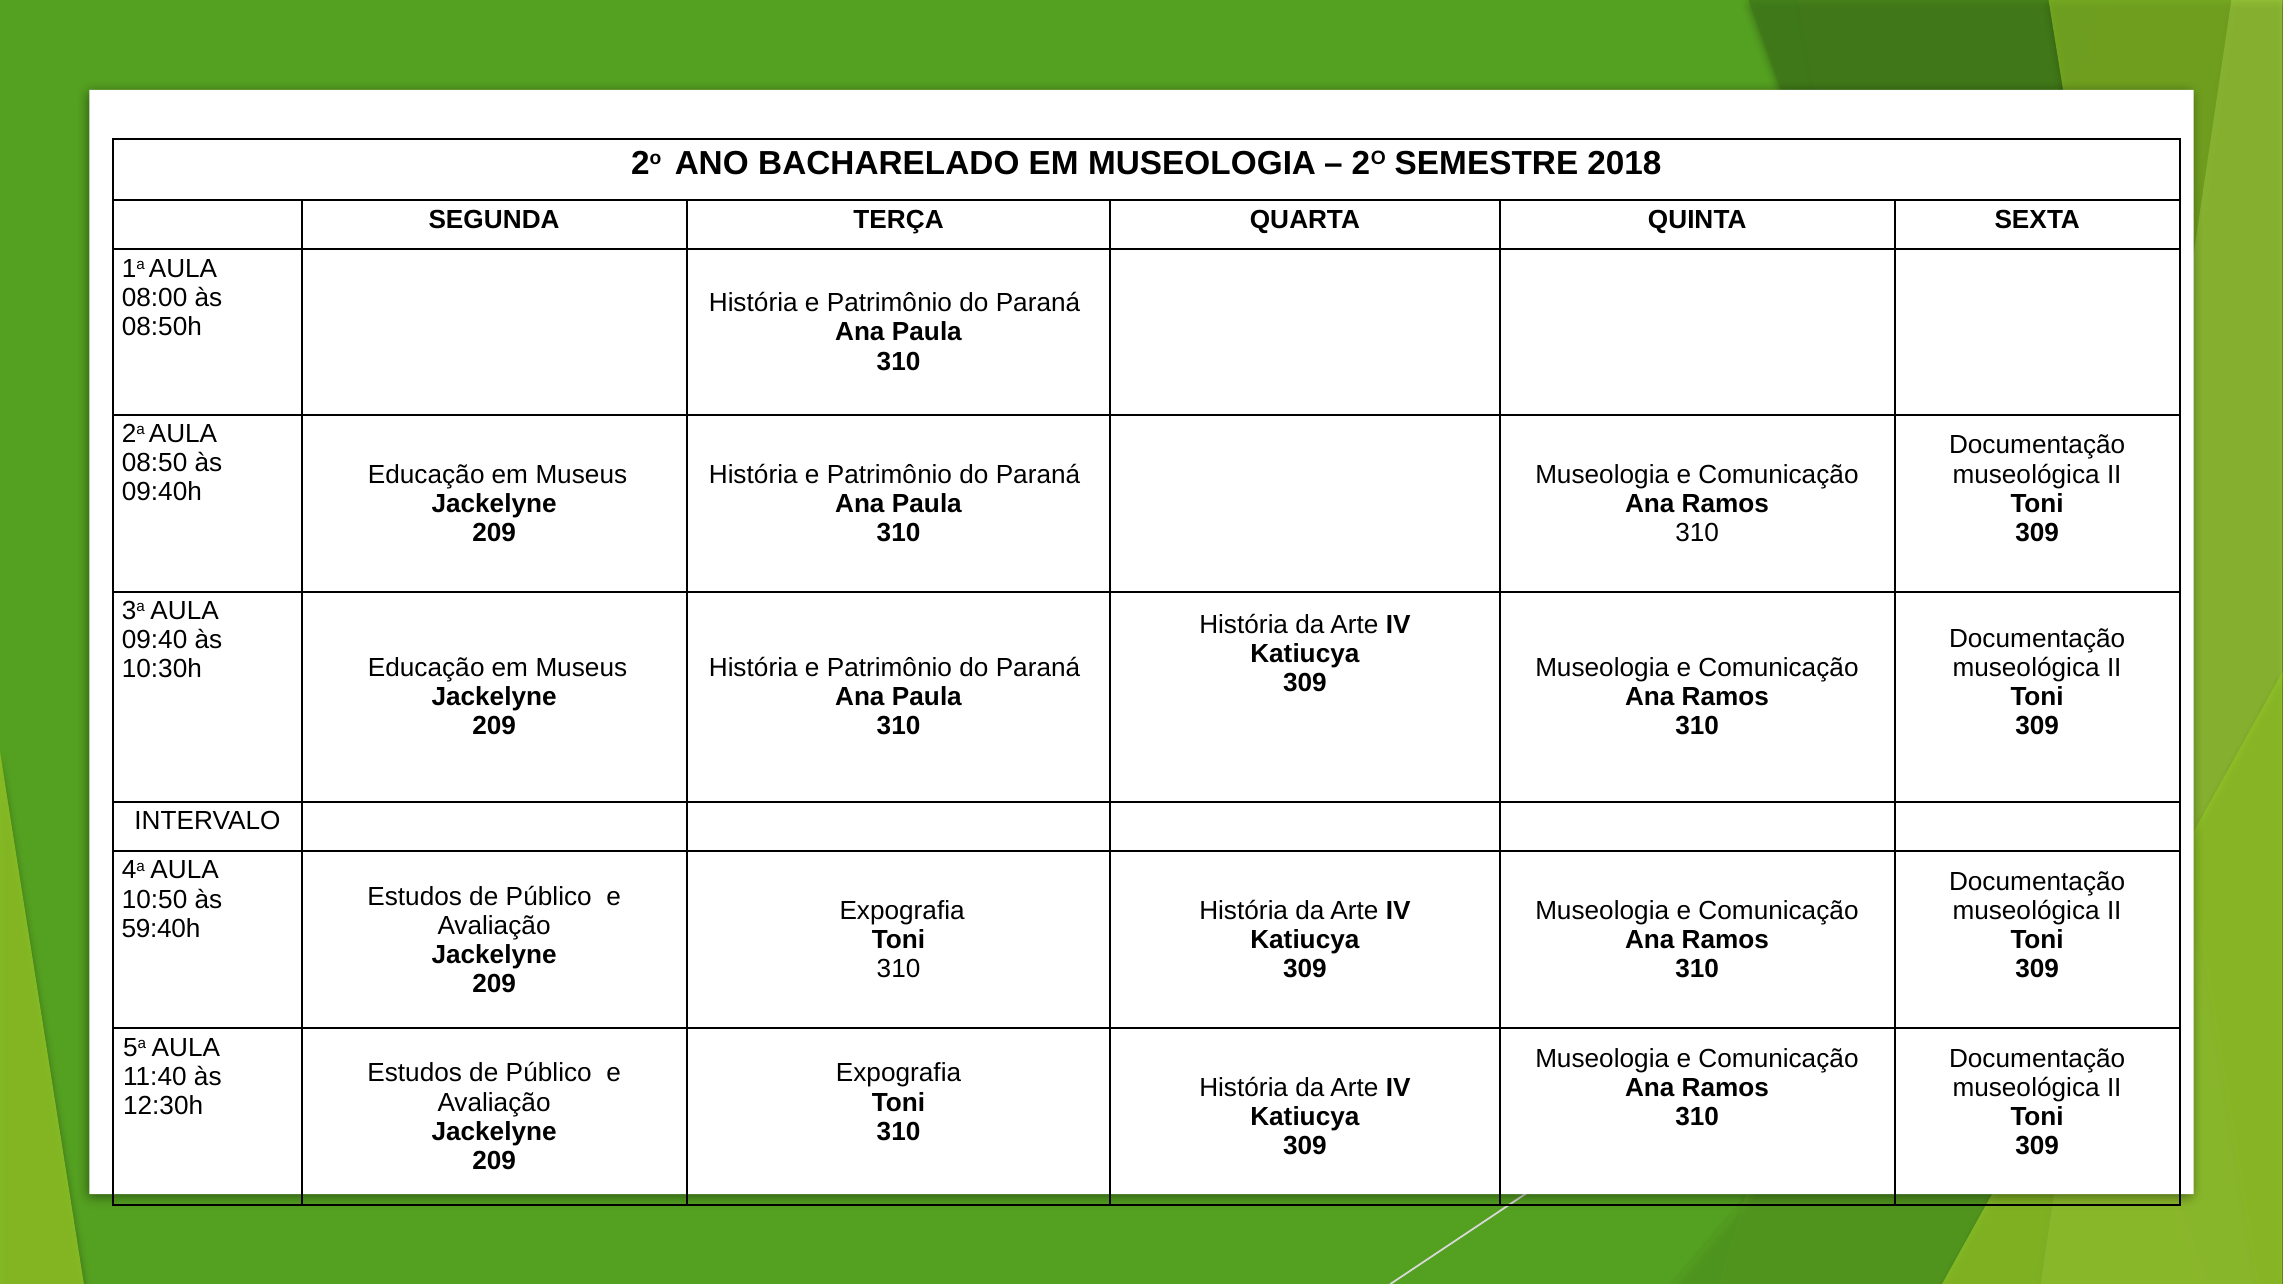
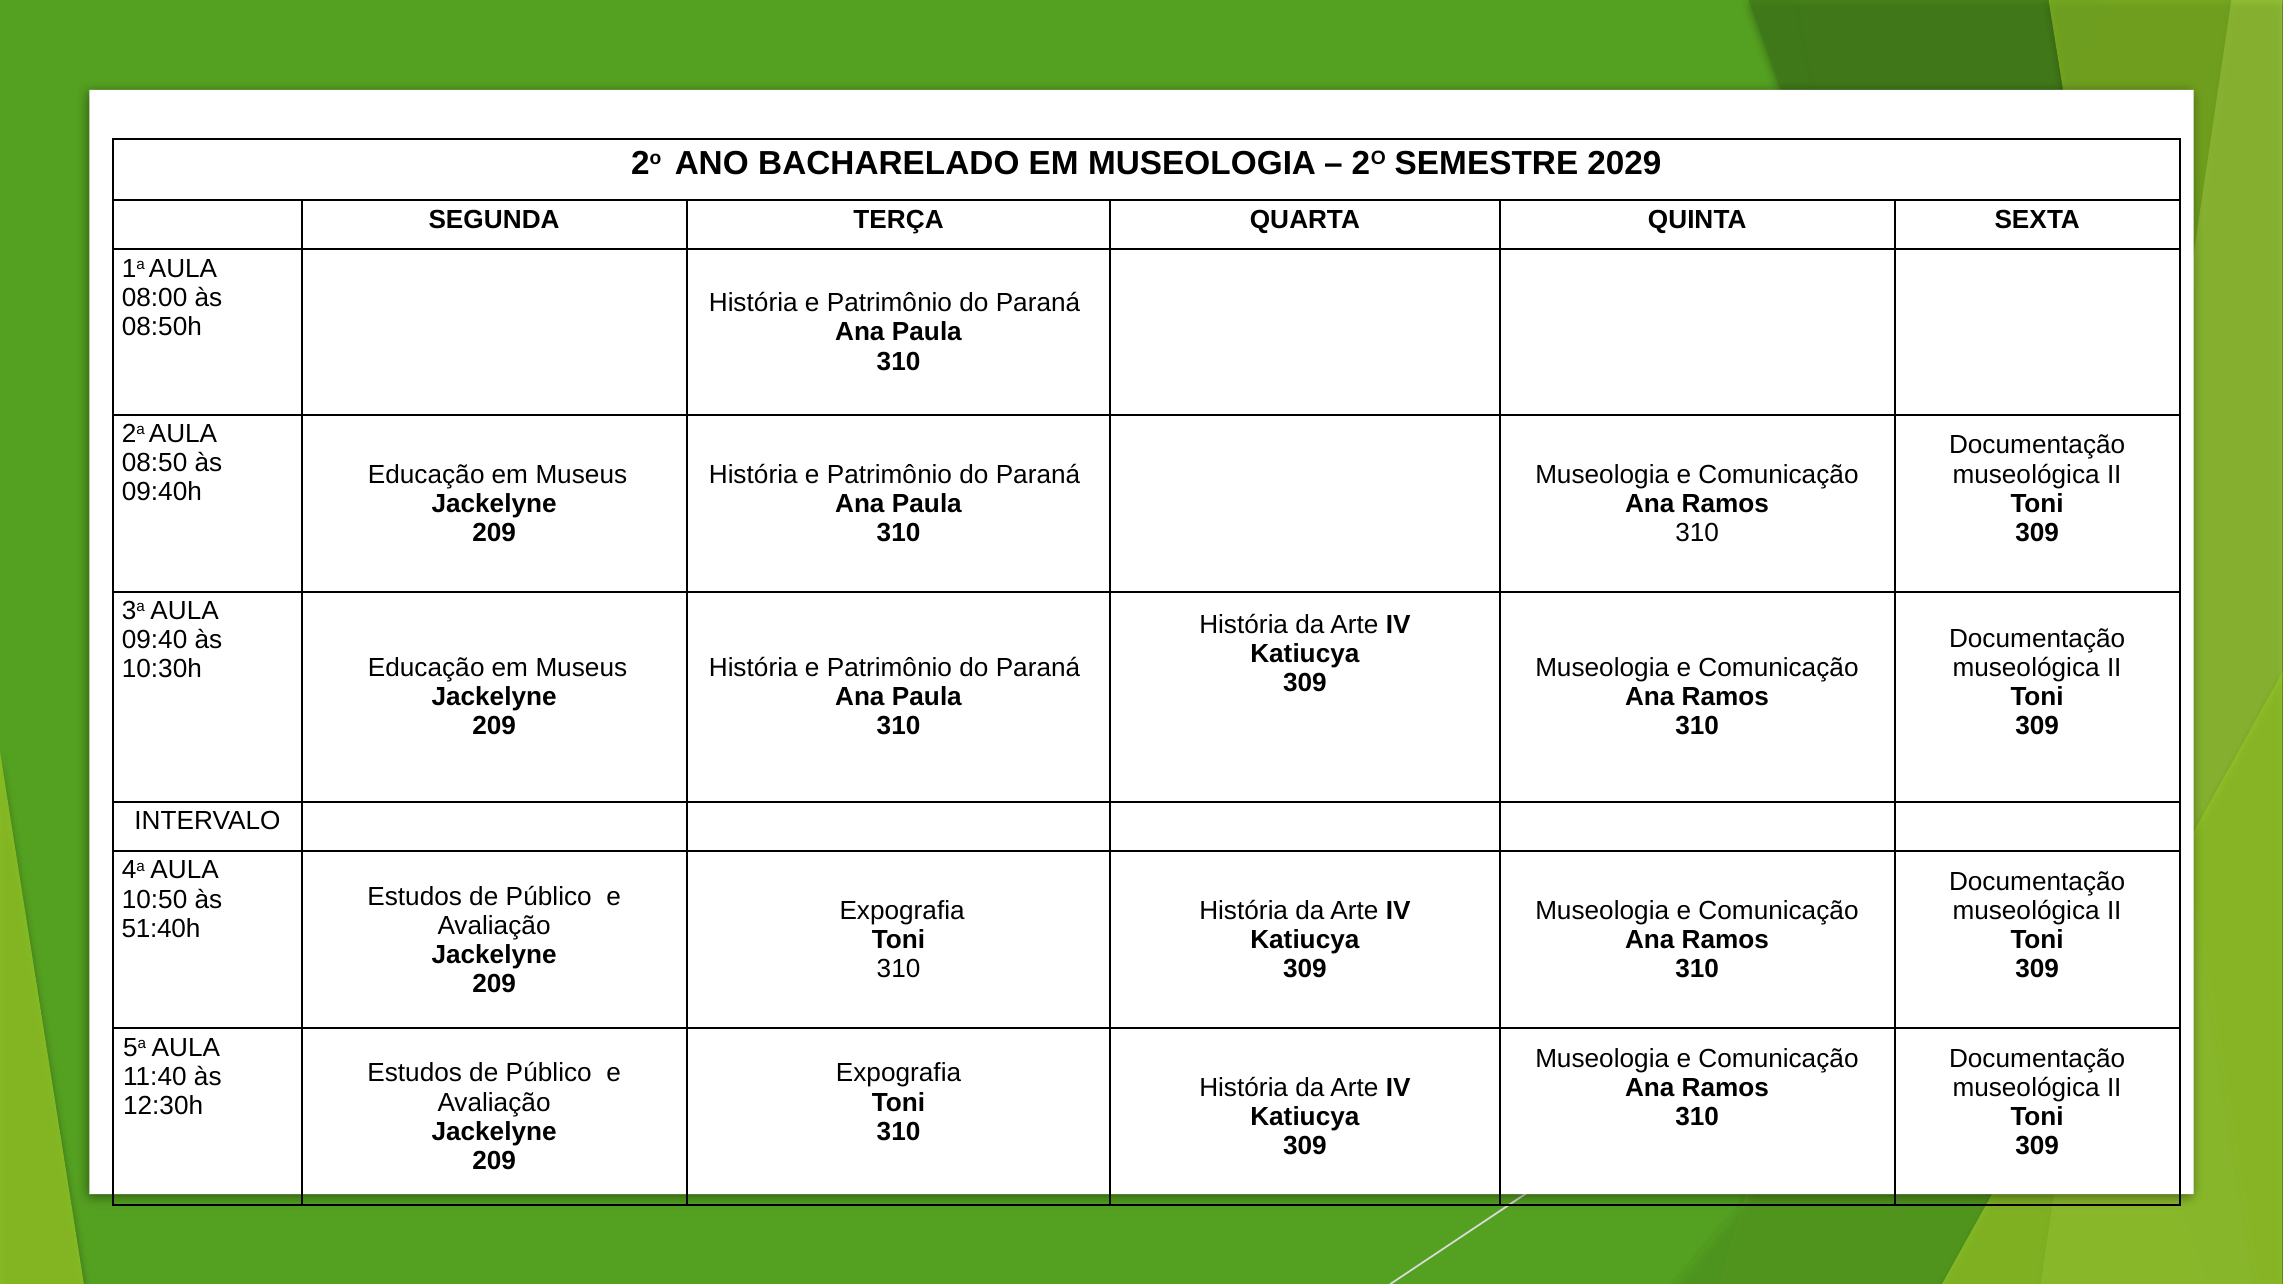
2018: 2018 -> 2029
59:40h: 59:40h -> 51:40h
